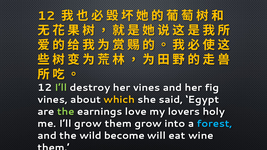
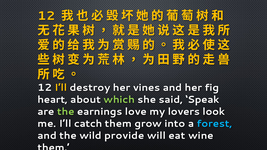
I’ll at (61, 88) colour: light green -> yellow
vines at (53, 100): vines -> heart
which colour: yellow -> light green
Egypt: Egypt -> Speak
holy: holy -> look
I’ll grow: grow -> catch
become: become -> provide
